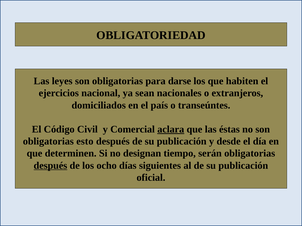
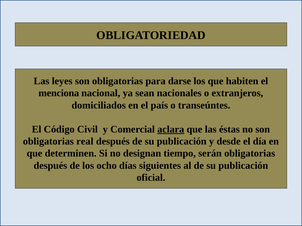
ejercicios: ejercicios -> menciona
esto: esto -> real
después at (50, 166) underline: present -> none
